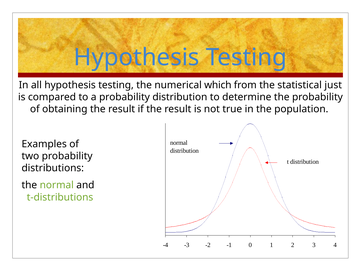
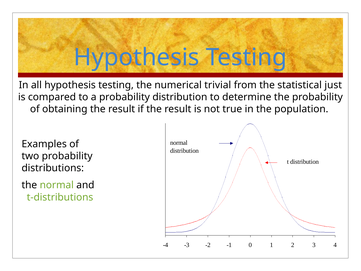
which: which -> trivial
